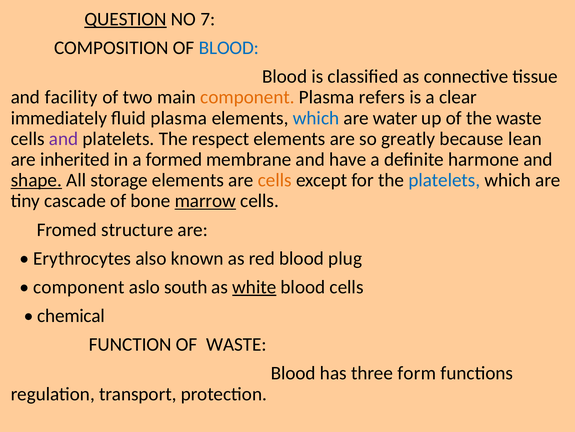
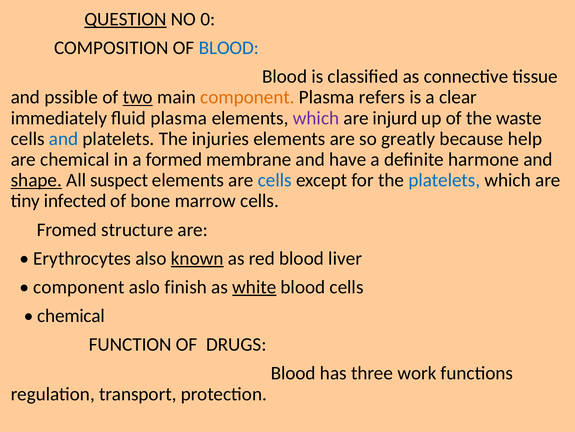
7: 7 -> 0
facility: facility -> pssible
two underline: none -> present
which at (316, 118) colour: blue -> purple
water: water -> injurd
and at (64, 139) colour: purple -> blue
respect: respect -> injuries
lean: lean -> help
are inherited: inherited -> chemical
storage: storage -> suspect
cells at (275, 180) colour: orange -> blue
cascade: cascade -> infected
marrow underline: present -> none
known underline: none -> present
plug: plug -> liver
south: south -> finish
OF WASTE: WASTE -> DRUGS
form: form -> work
